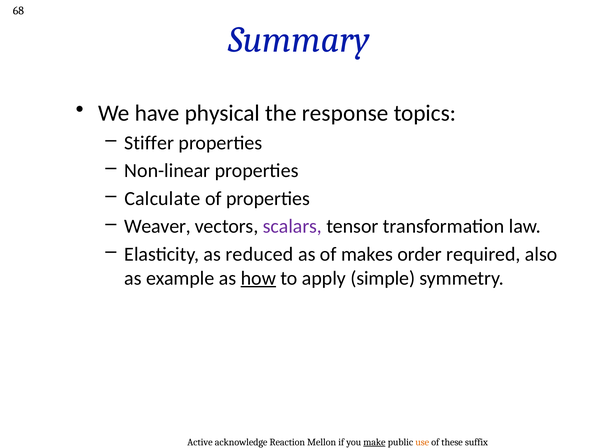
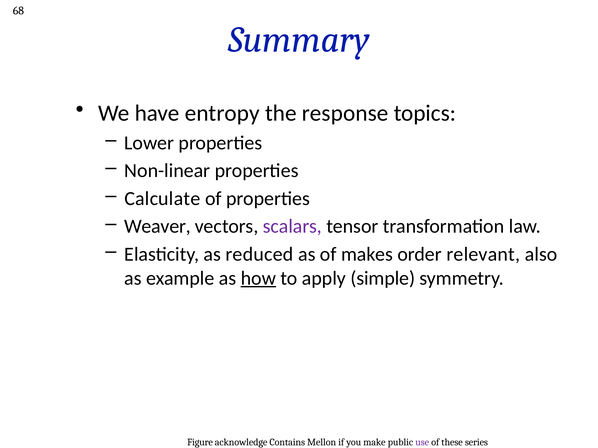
physical: physical -> entropy
Stiffer: Stiffer -> Lower
required: required -> relevant
Active: Active -> Figure
Reaction: Reaction -> Contains
make underline: present -> none
use colour: orange -> purple
suffix: suffix -> series
